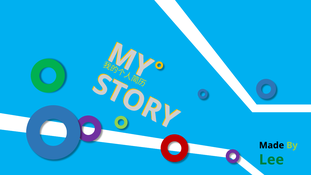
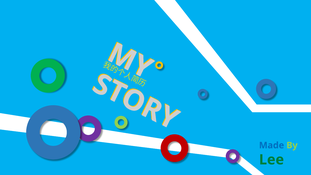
Made colour: black -> blue
